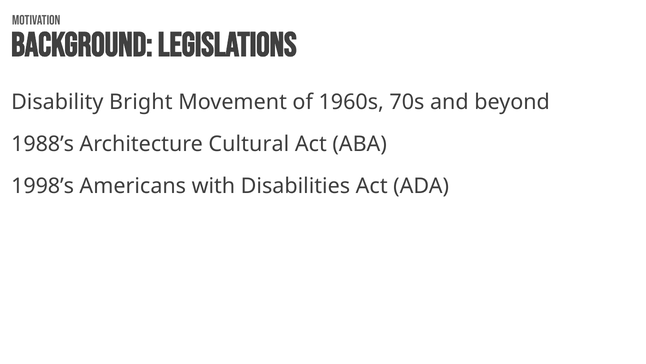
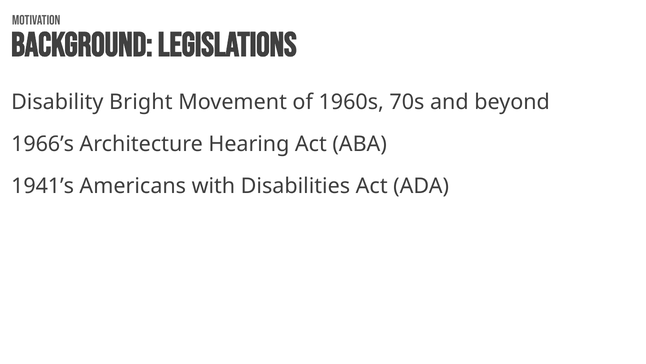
1988’s: 1988’s -> 1966’s
Cultural: Cultural -> Hearing
1998’s: 1998’s -> 1941’s
